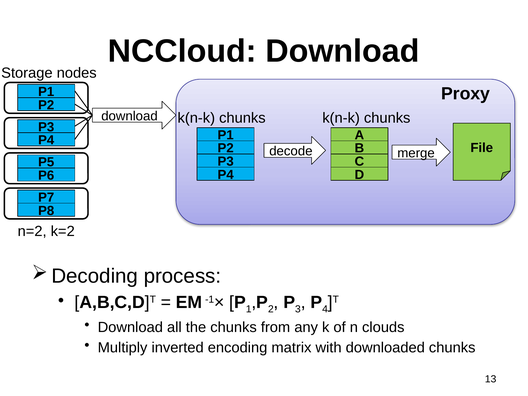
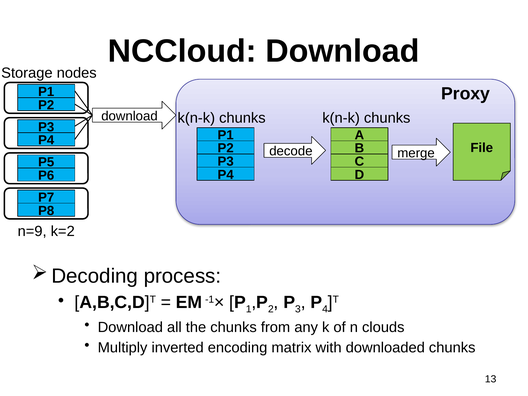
n=2: n=2 -> n=9
